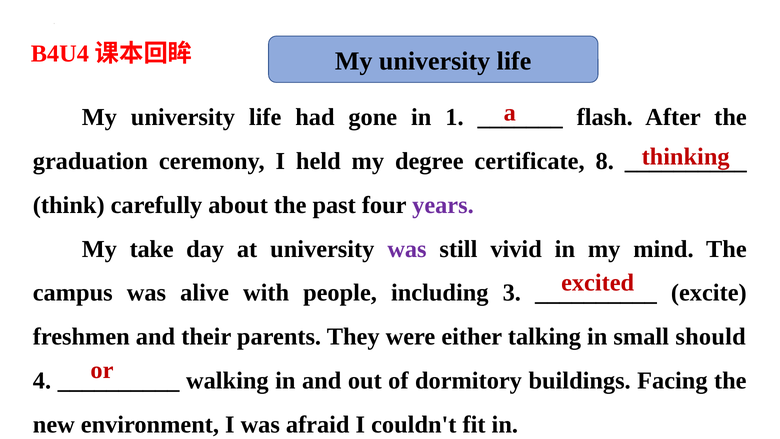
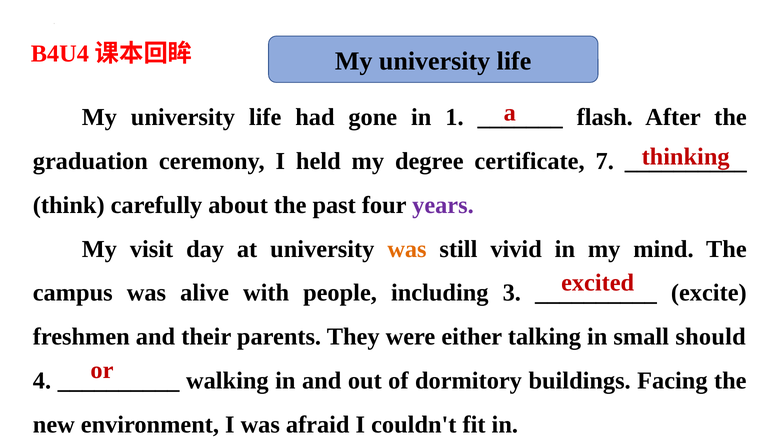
8: 8 -> 7
take: take -> visit
was at (407, 249) colour: purple -> orange
